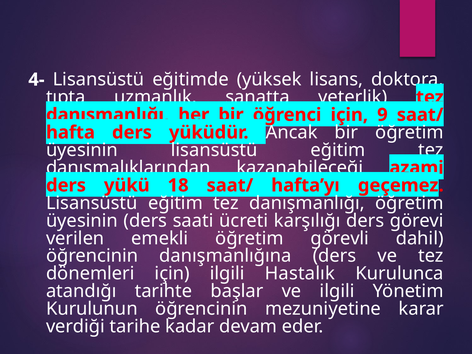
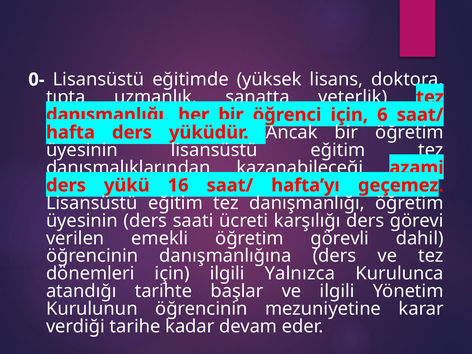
4-: 4- -> 0-
9: 9 -> 6
18: 18 -> 16
Hastalık: Hastalık -> Yalnızca
